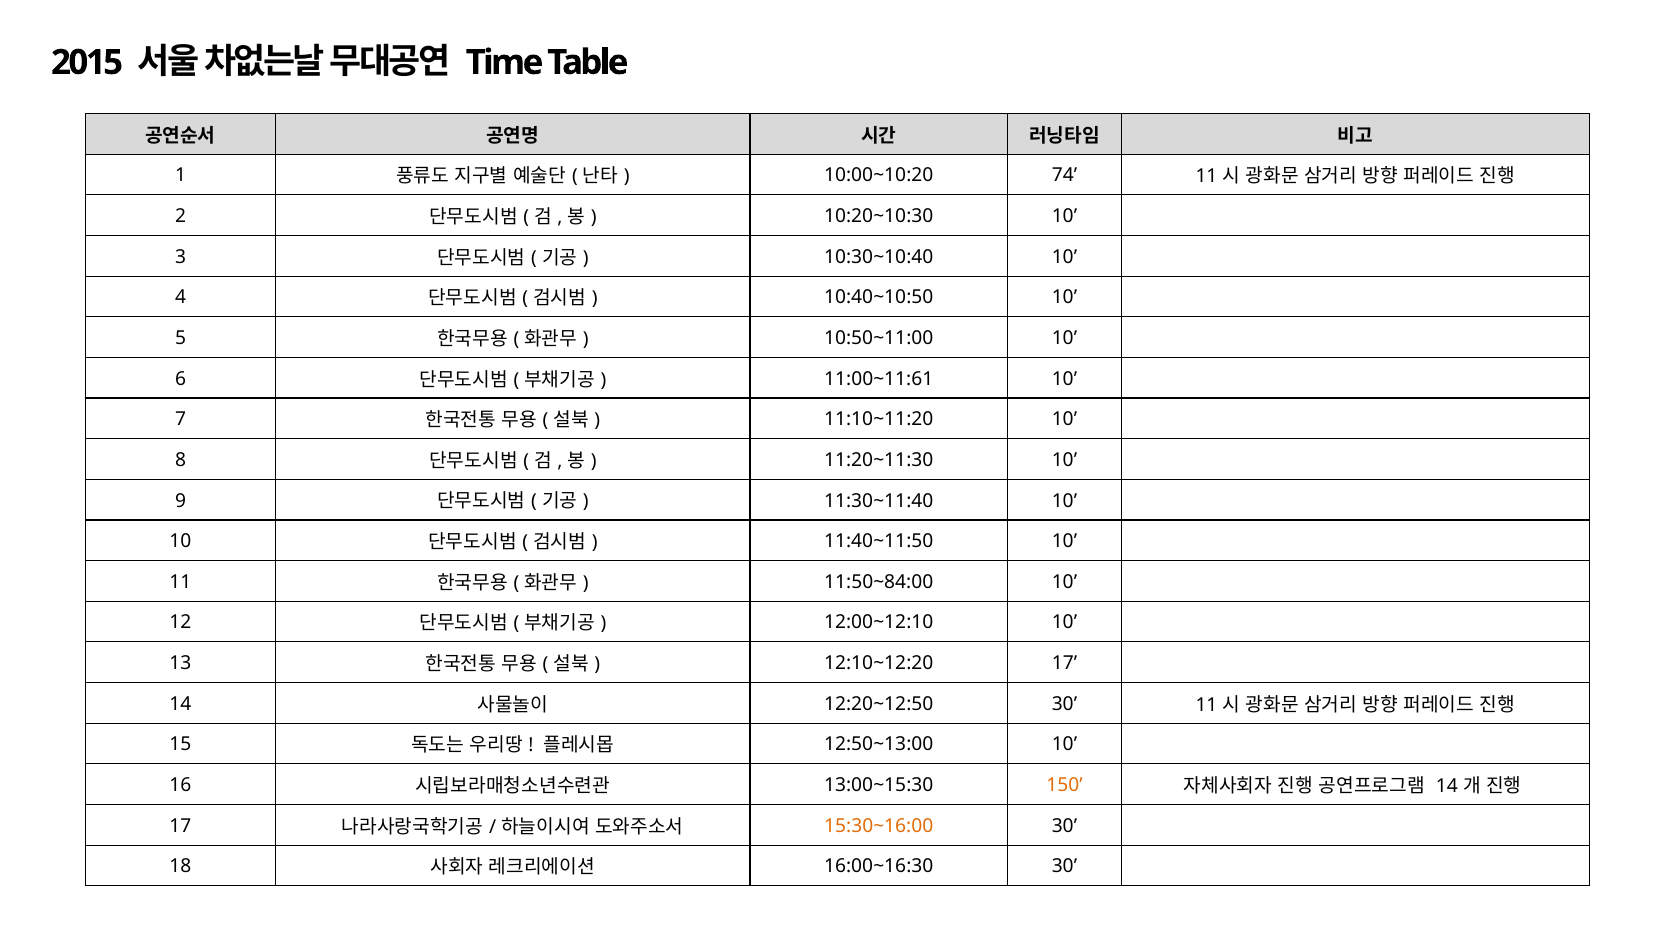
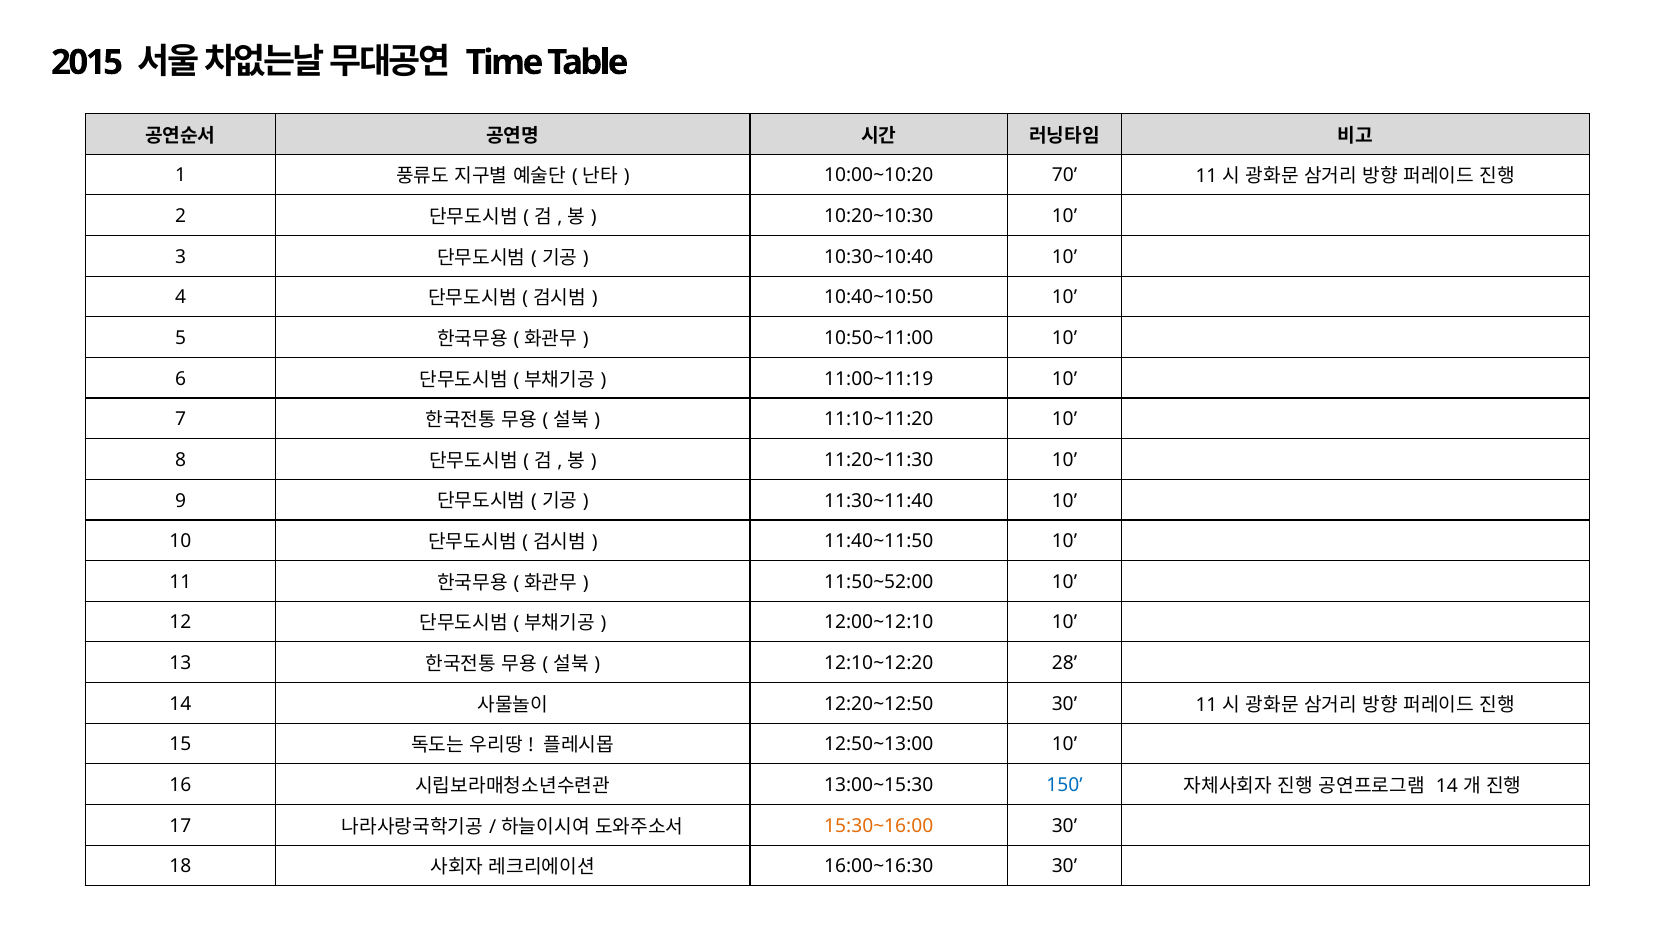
74: 74 -> 70
11:00~11:61: 11:00~11:61 -> 11:00~11:19
11:50~84:00: 11:50~84:00 -> 11:50~52:00
12:10~12:20 17: 17 -> 28
150 colour: orange -> blue
